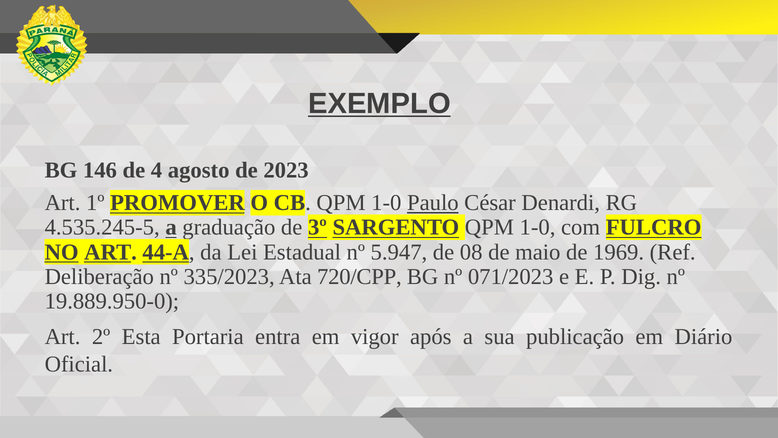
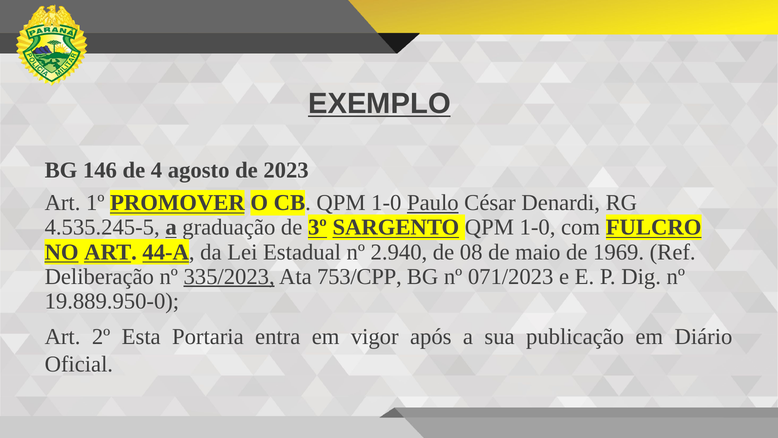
5.947: 5.947 -> 2.940
335/2023 underline: none -> present
720/CPP: 720/CPP -> 753/CPP
